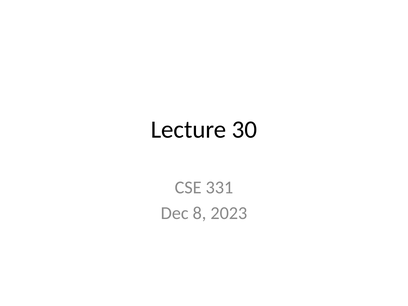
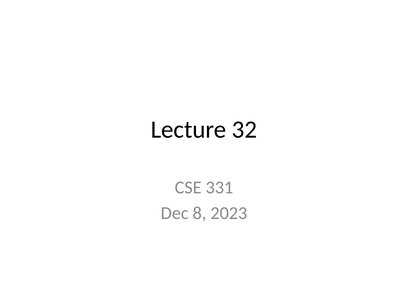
30: 30 -> 32
